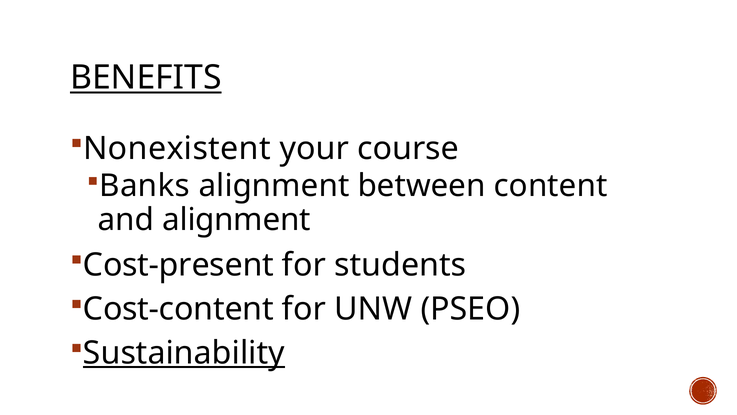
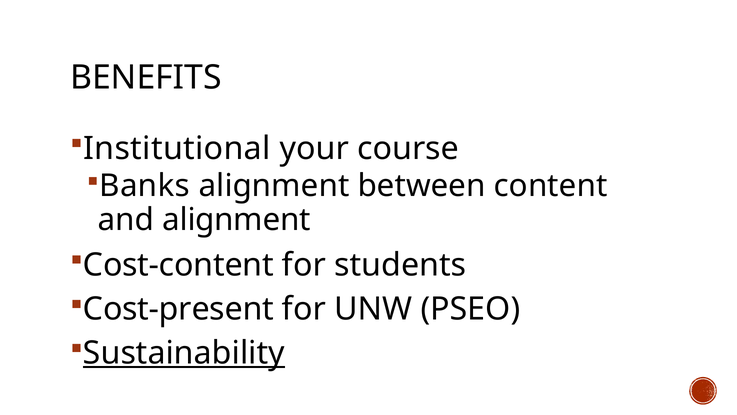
BENEFITS underline: present -> none
Nonexistent: Nonexistent -> Institutional
Cost-present: Cost-present -> Cost-content
Cost-content: Cost-content -> Cost-present
